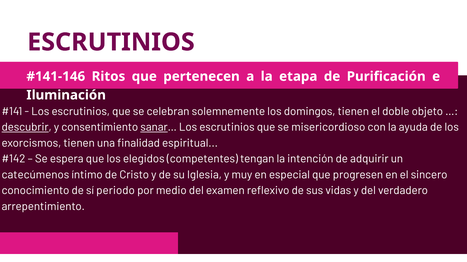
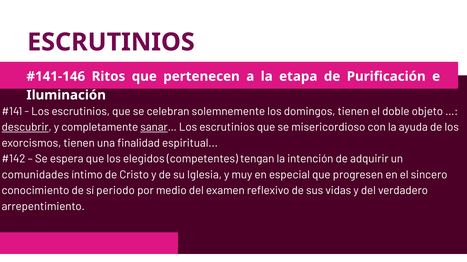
consentimiento: consentimiento -> completamente
catecúmenos: catecúmenos -> comunidades
